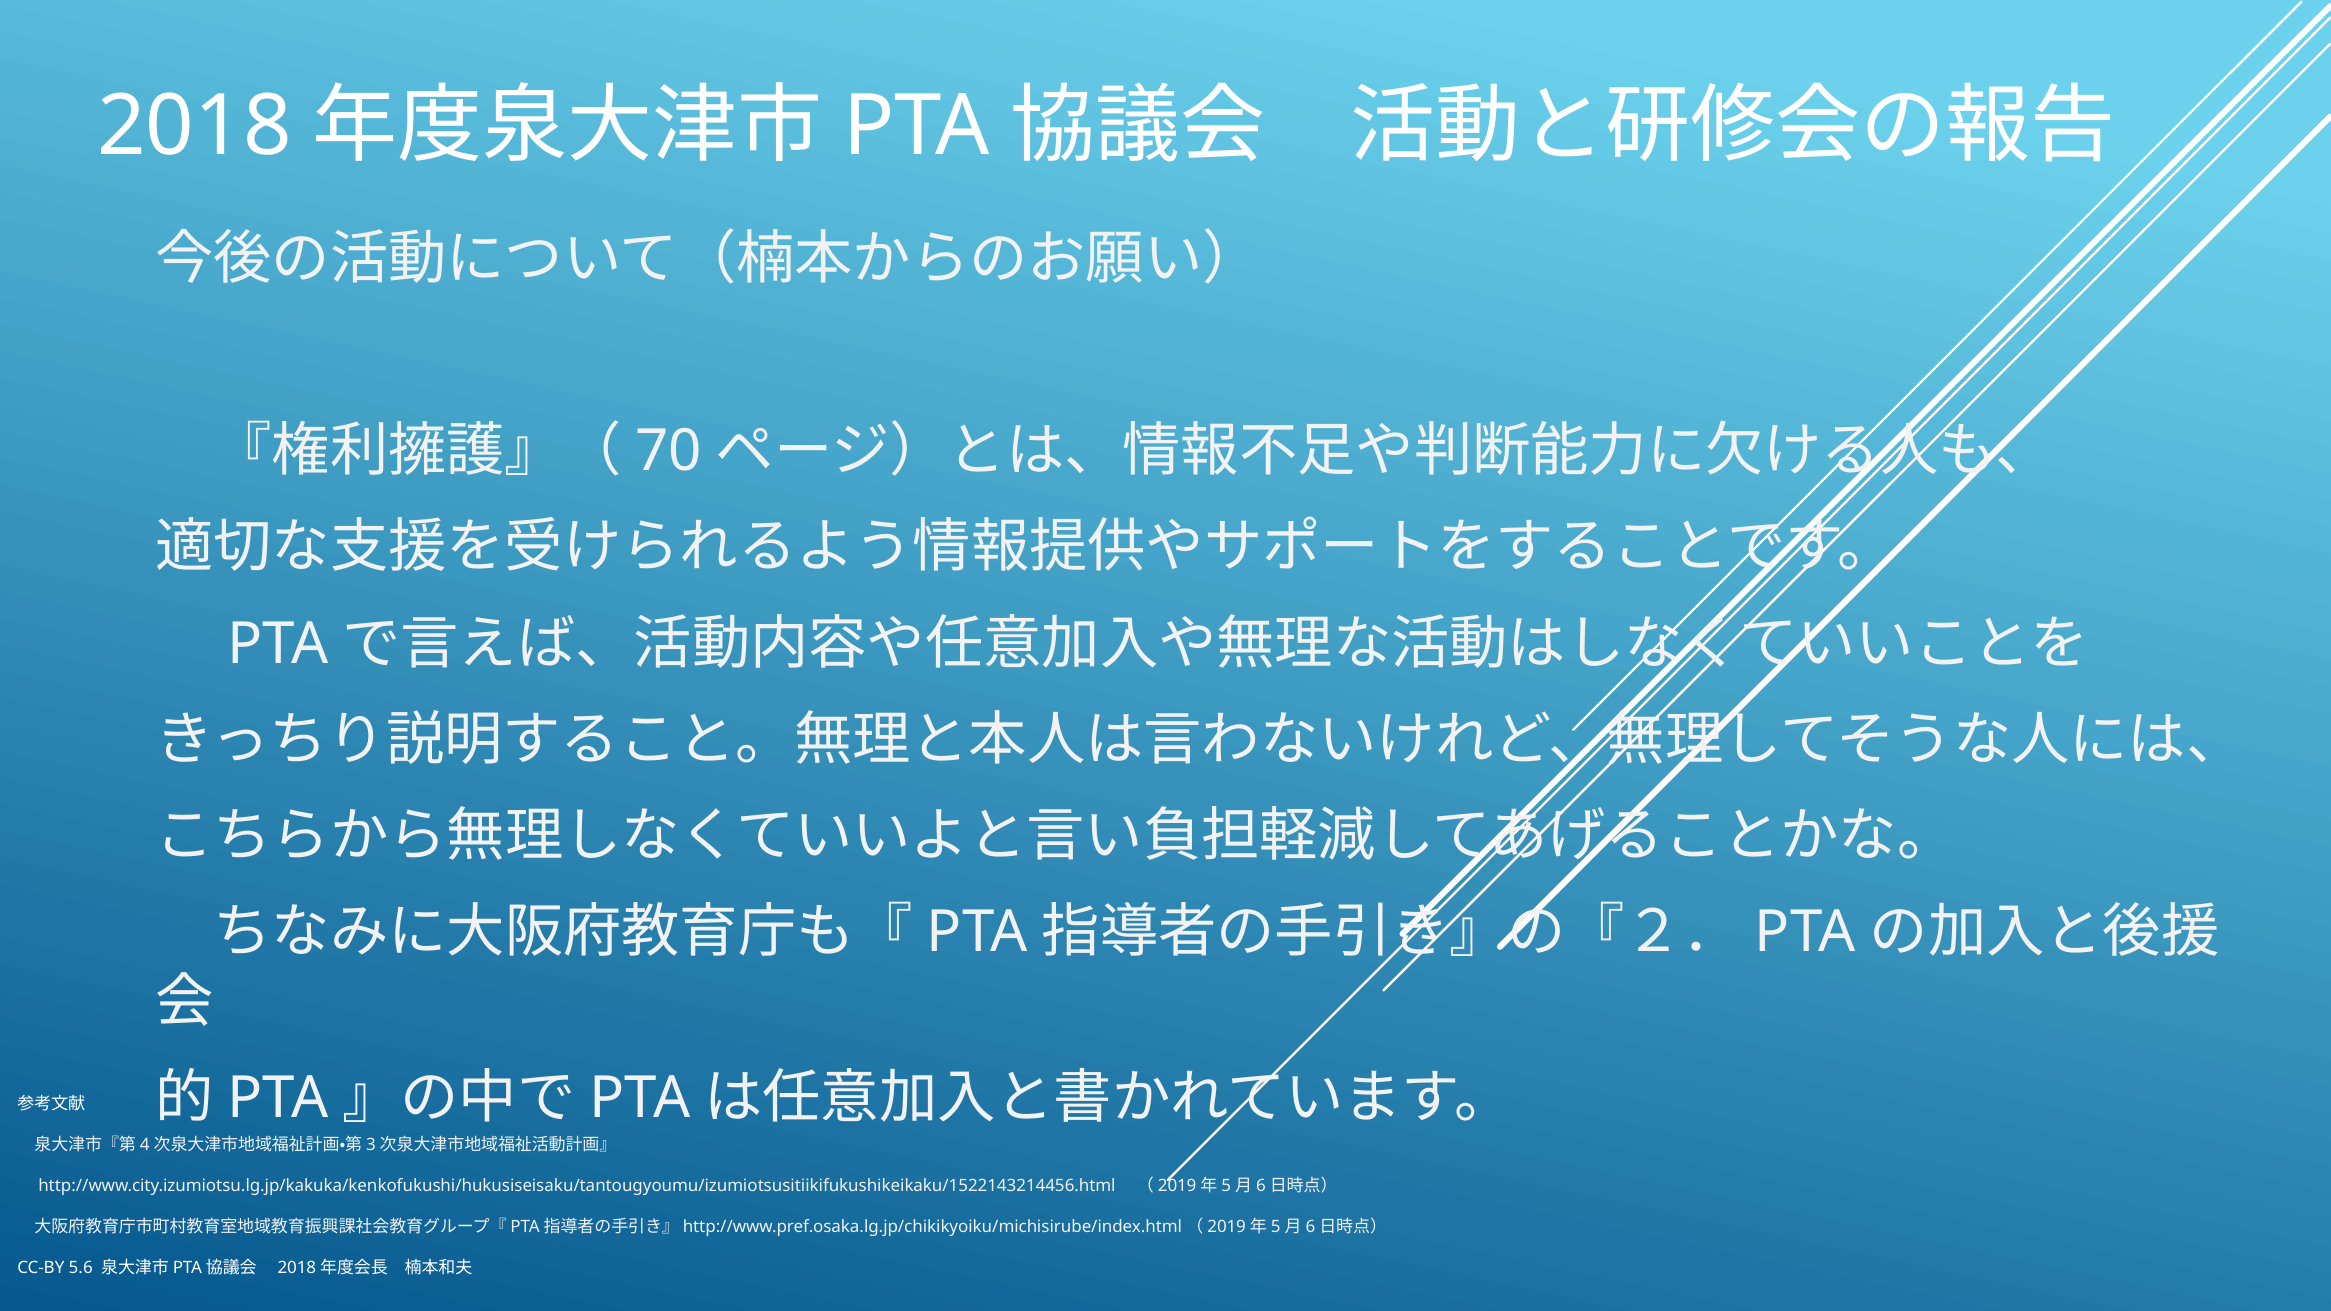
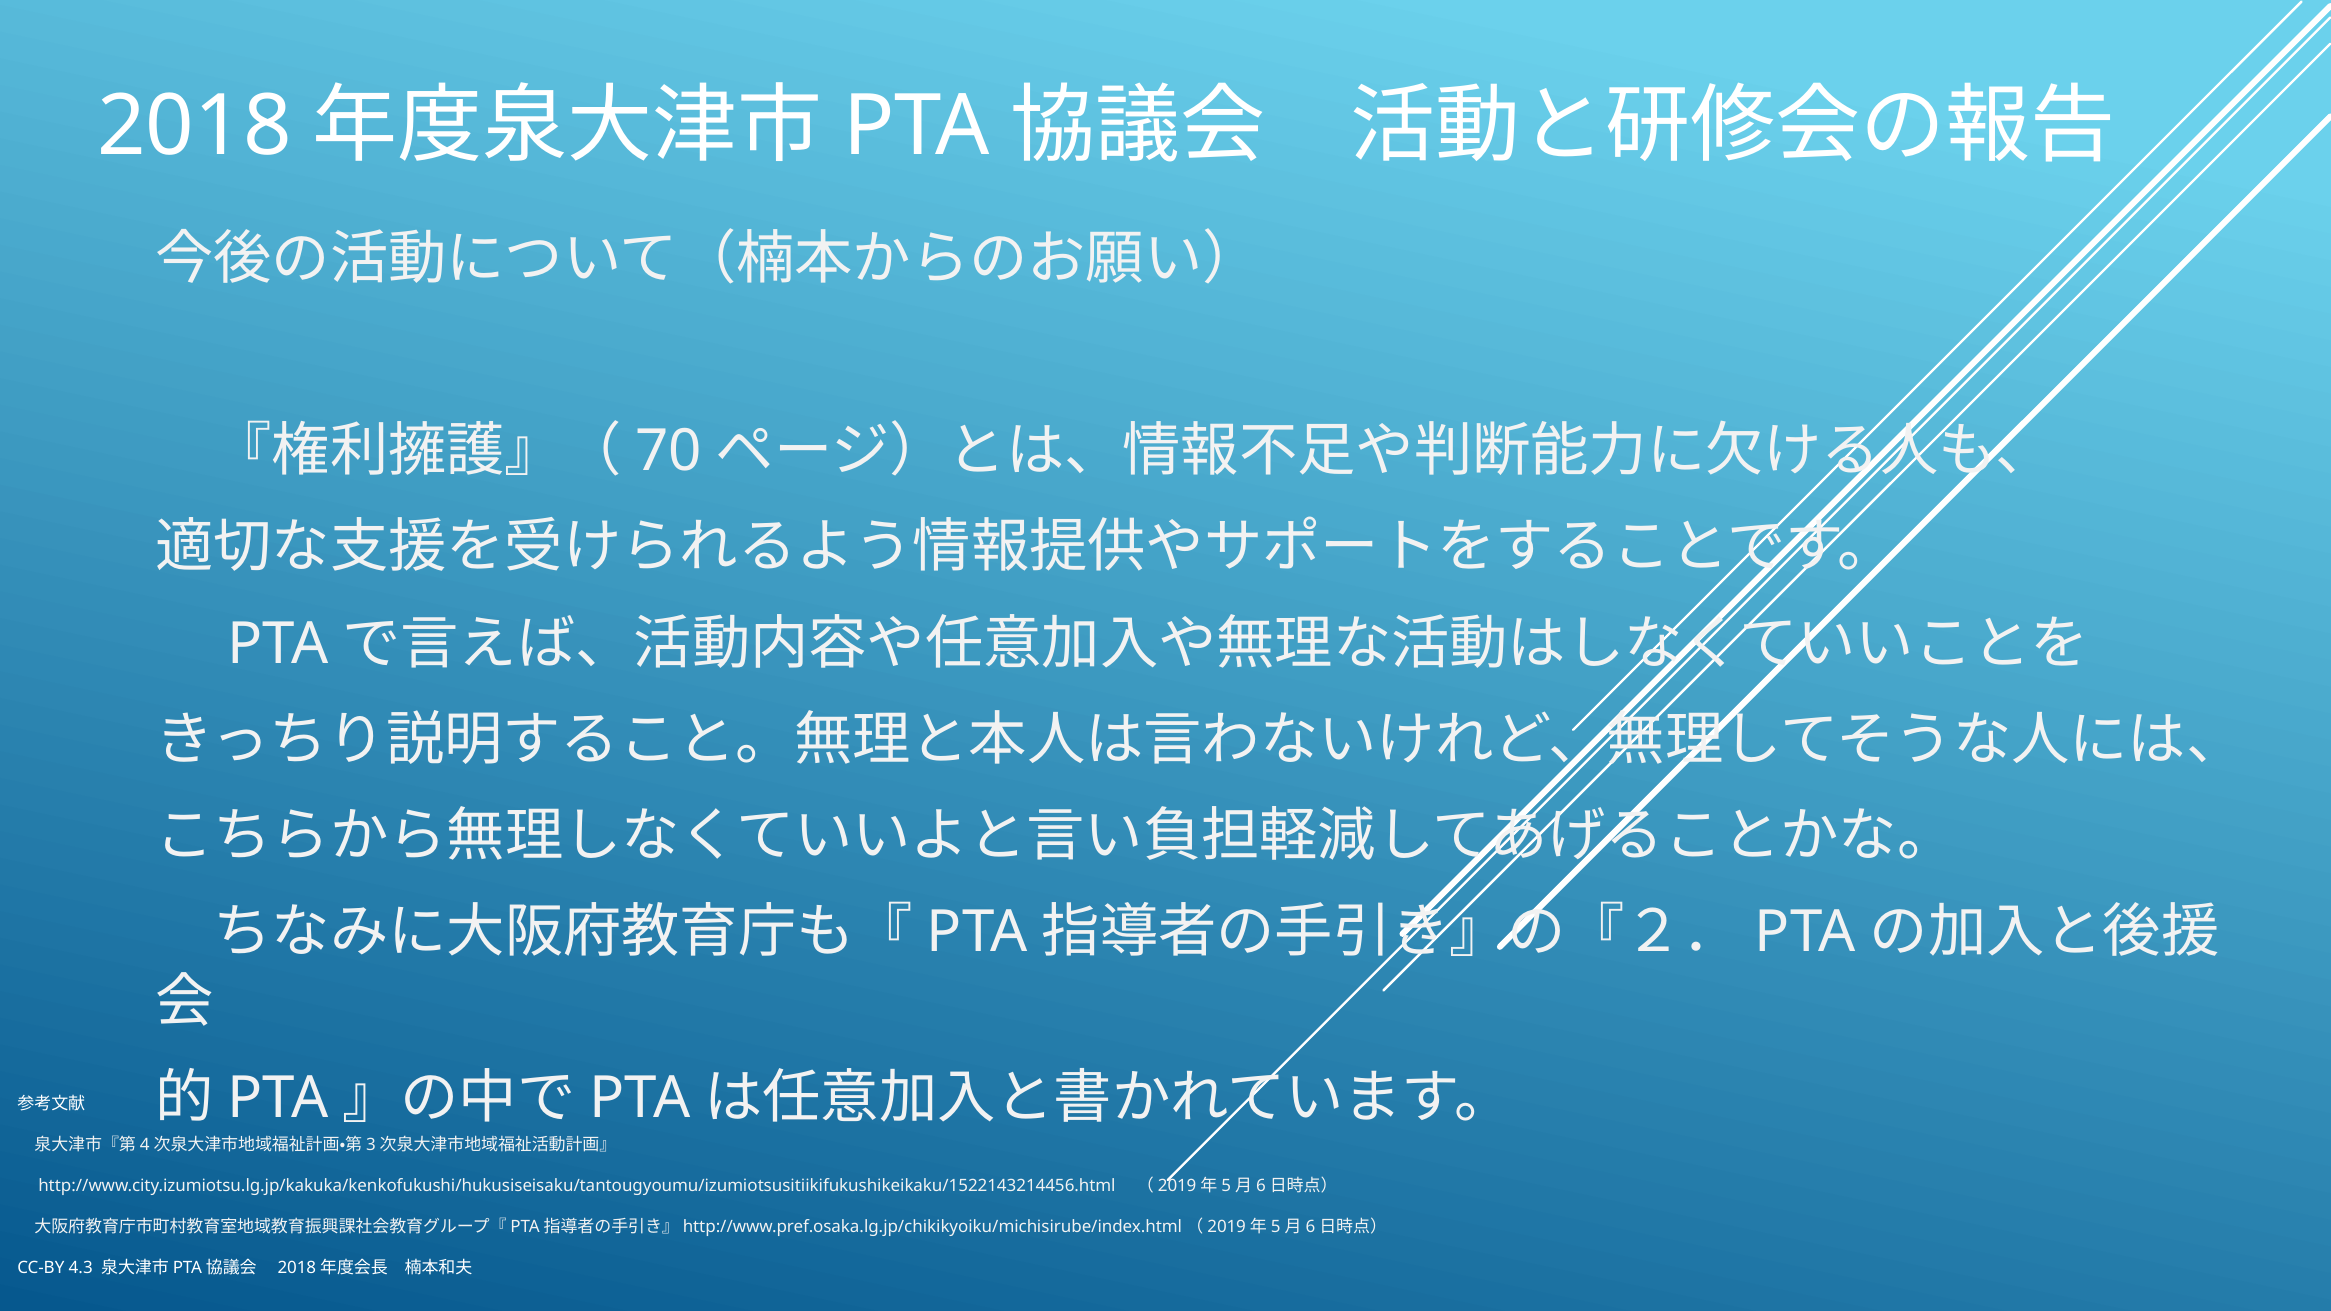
5.6: 5.6 -> 4.3
